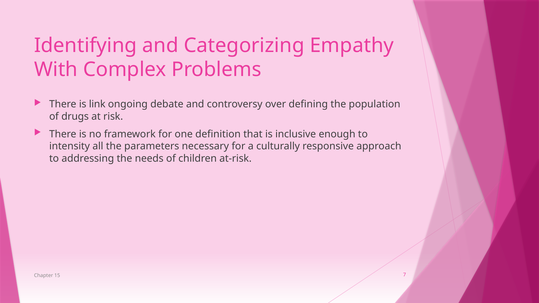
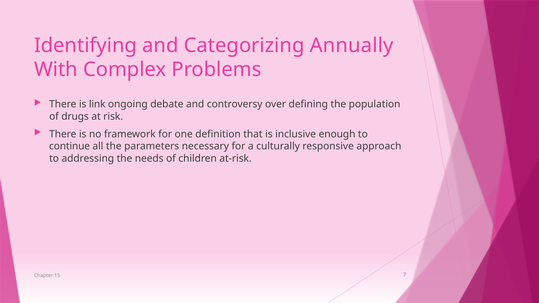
Empathy: Empathy -> Annually
intensity: intensity -> continue
